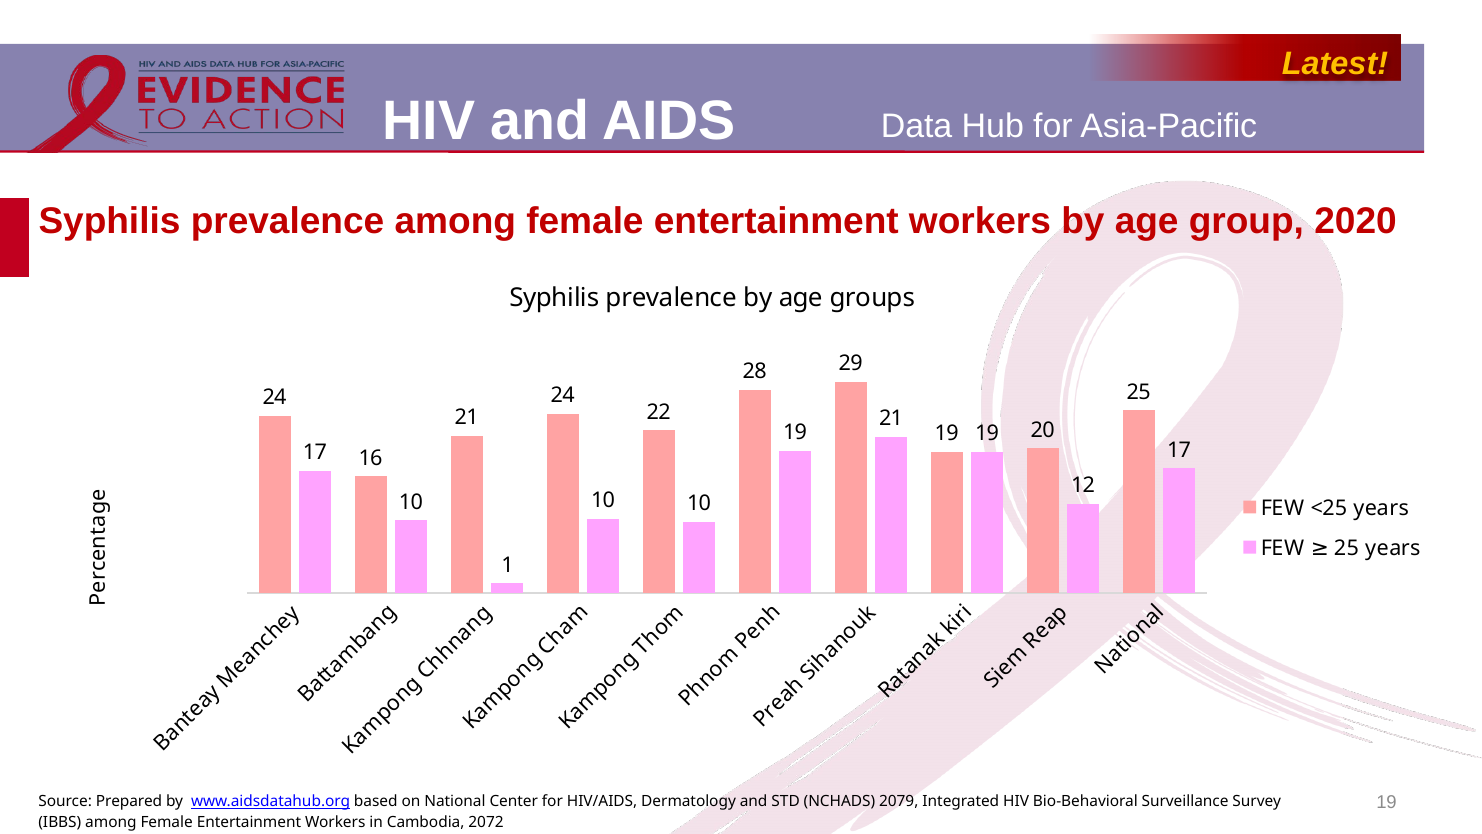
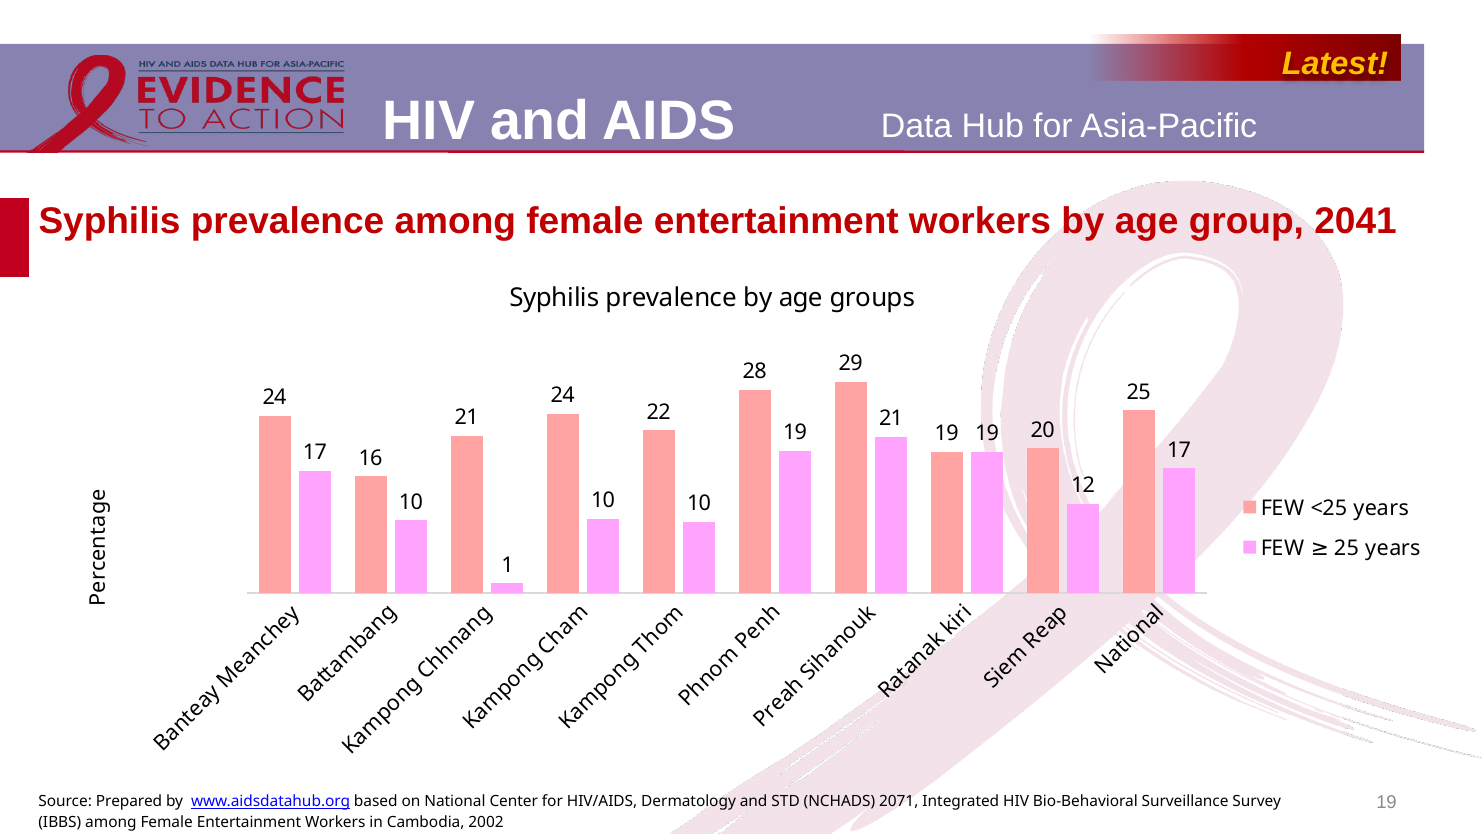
2020: 2020 -> 2041
2079: 2079 -> 2071
2072: 2072 -> 2002
